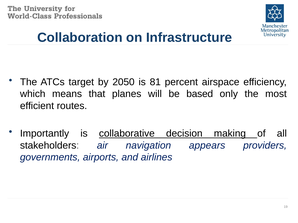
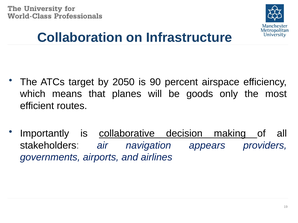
81: 81 -> 90
based: based -> goods
